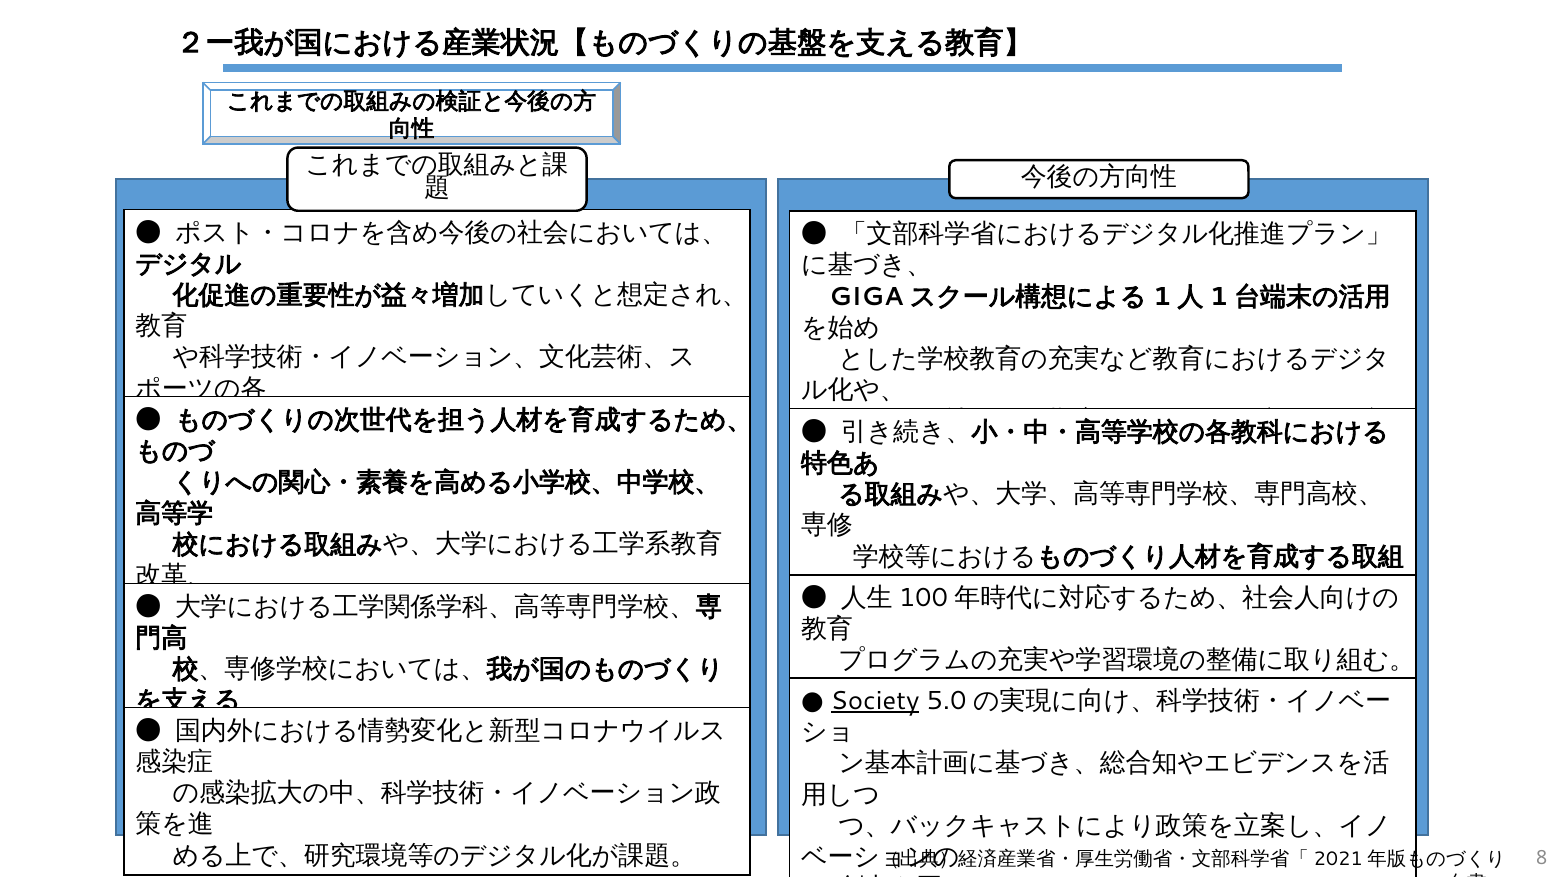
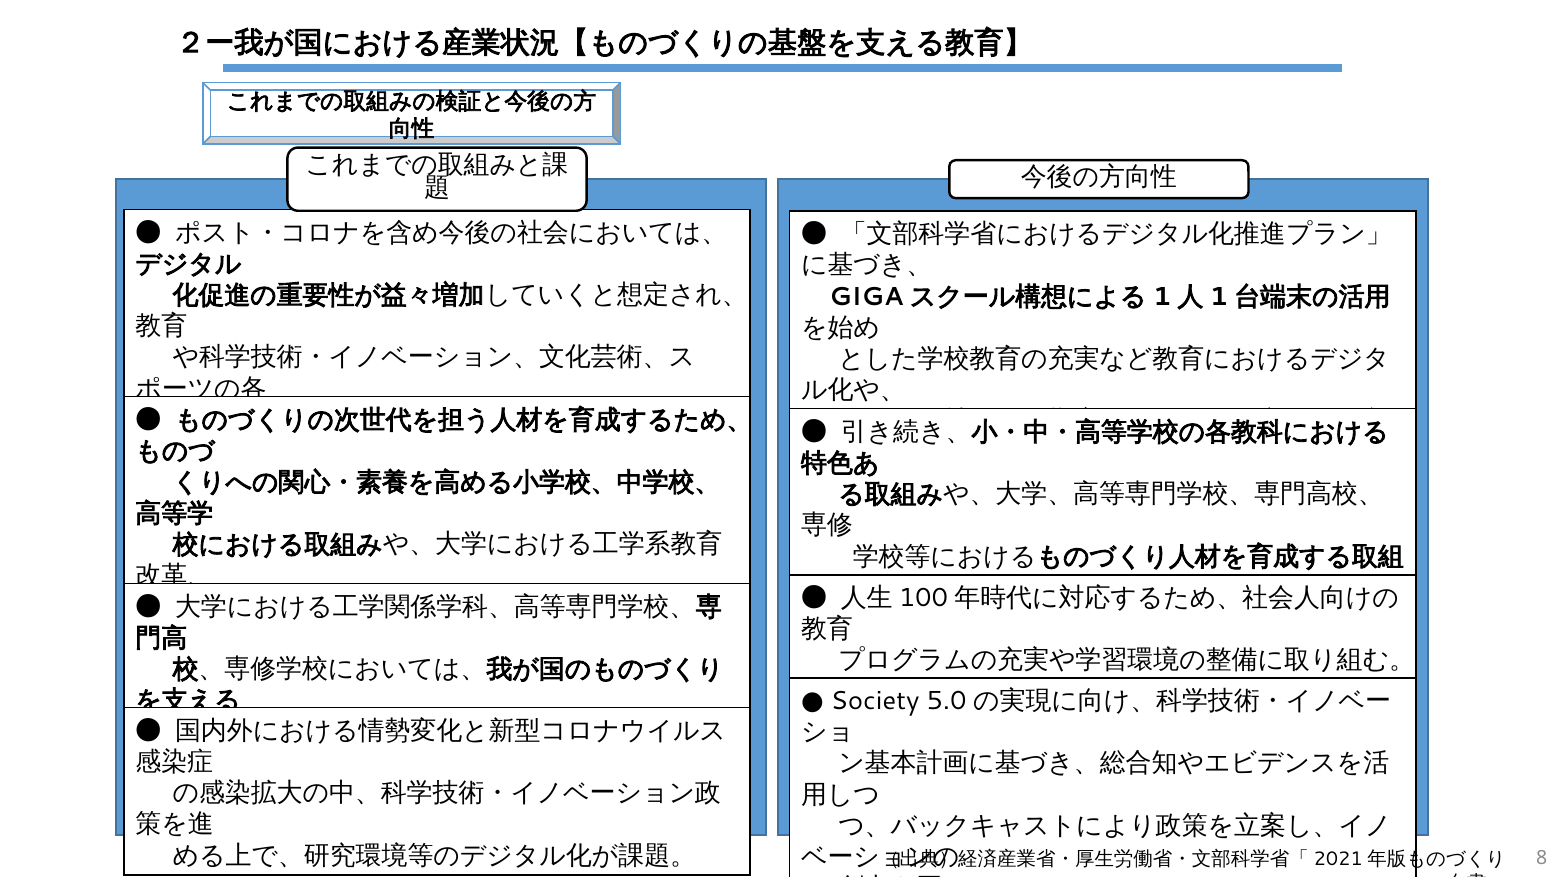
Society underline: present -> none
